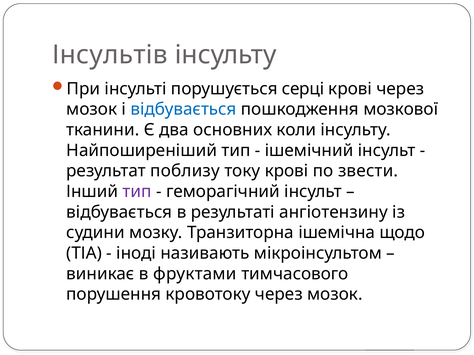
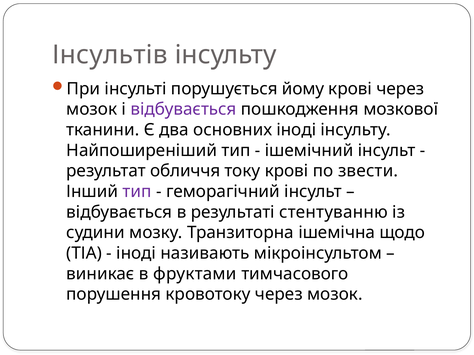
серці: серці -> йому
відбувається at (183, 109) colour: blue -> purple
основних коли: коли -> іноді
поблизу: поблизу -> обличчя
ангіотензину: ангіотензину -> стентуванню
